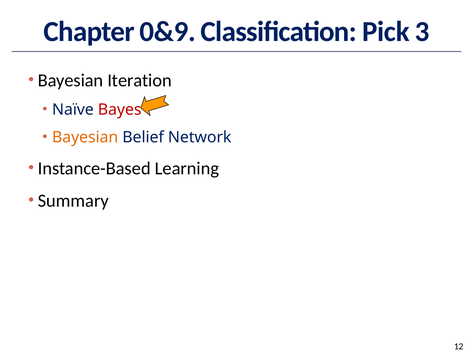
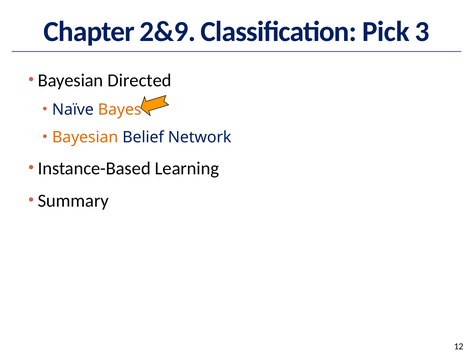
0&9: 0&9 -> 2&9
Iteration: Iteration -> Directed
Bayes colour: red -> orange
